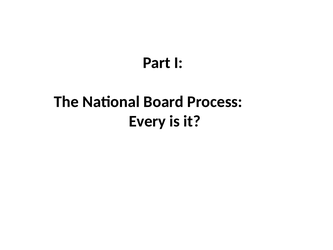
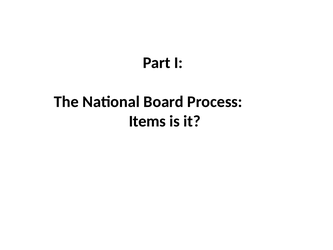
Every: Every -> Items
